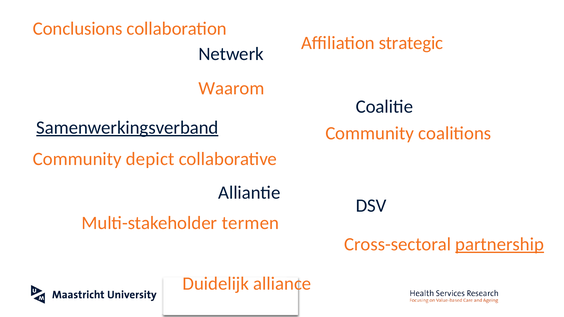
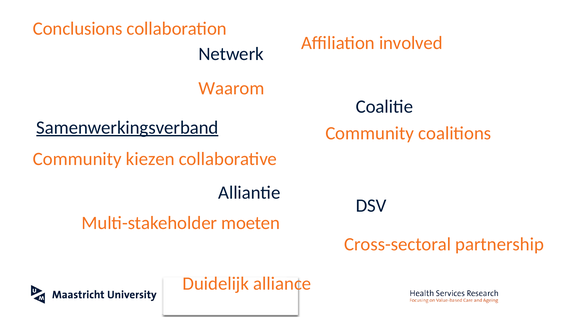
strategic: strategic -> involved
depict: depict -> kiezen
termen: termen -> moeten
partnership underline: present -> none
